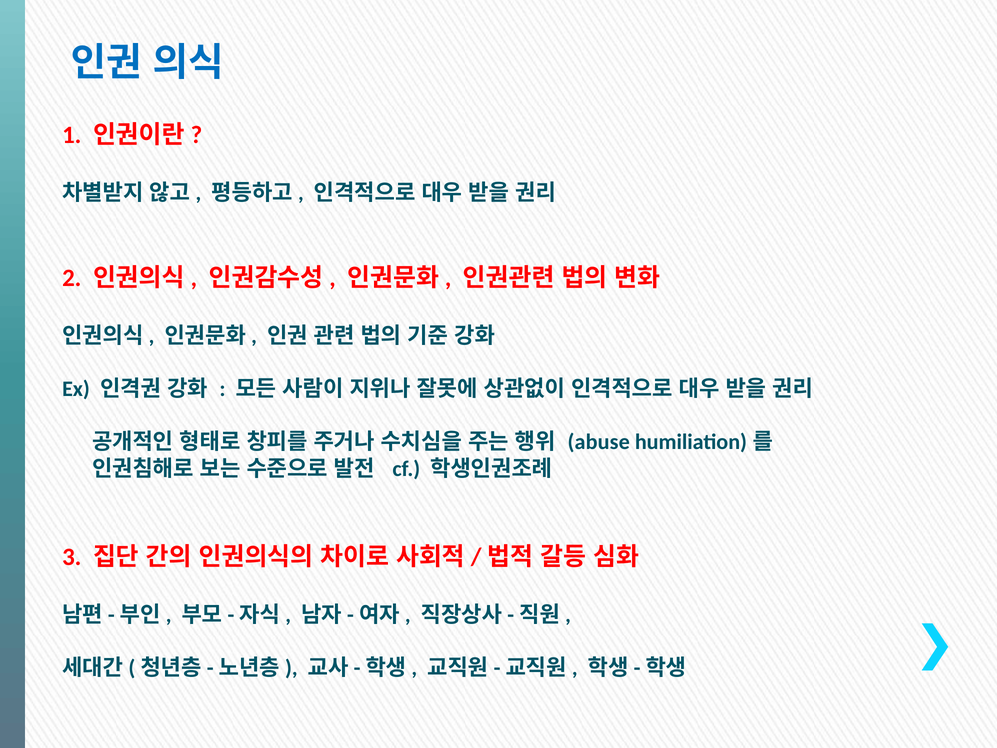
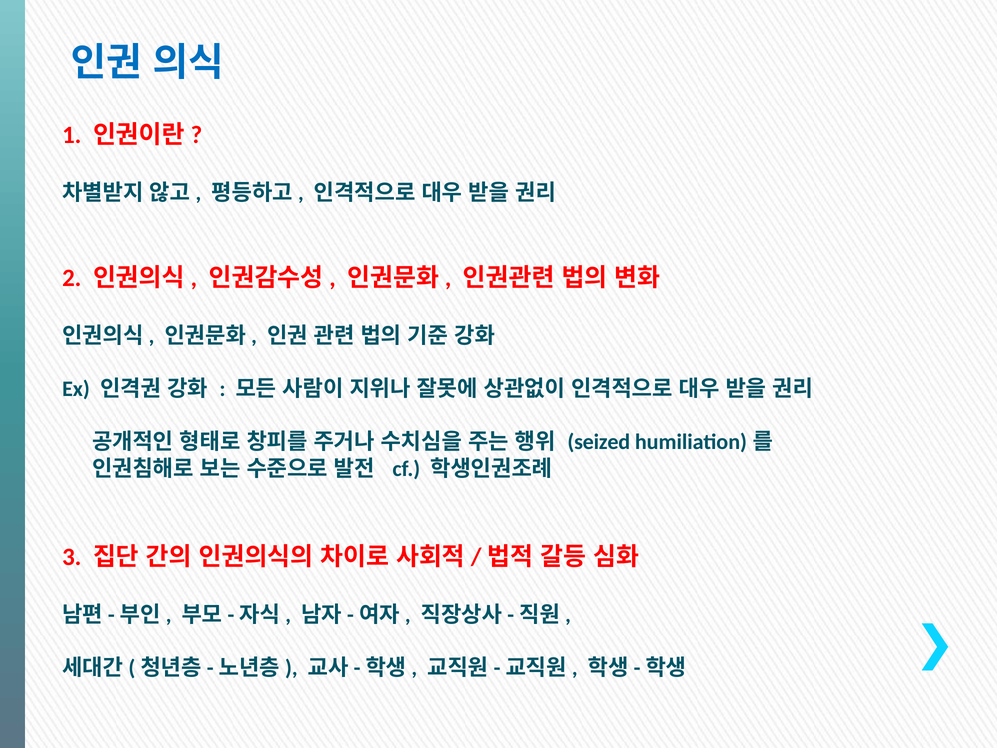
abuse: abuse -> seized
